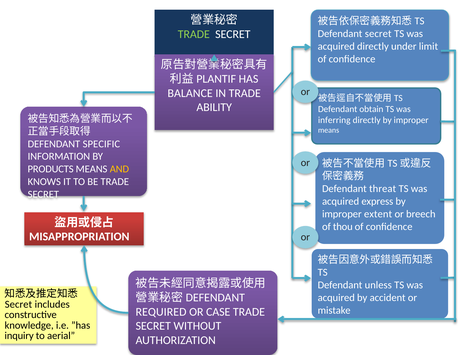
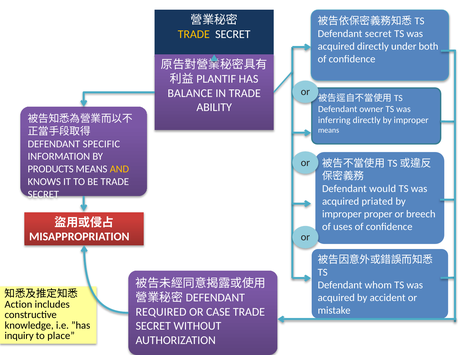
TRADE at (194, 34) colour: light green -> yellow
limit: limit -> both
obtain: obtain -> owner
threat: threat -> would
express: express -> priated
extent: extent -> proper
thou: thou -> uses
unless: unless -> whom
Secret at (18, 304): Secret -> Action
aerial: aerial -> place
